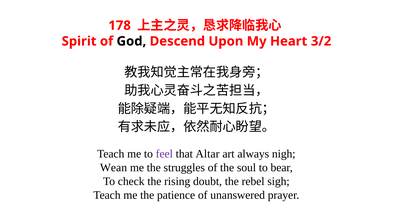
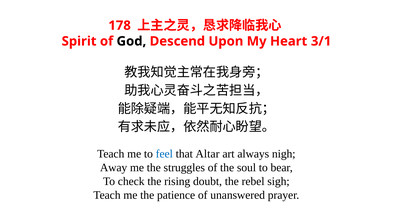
3/2: 3/2 -> 3/1
feel colour: purple -> blue
Wean: Wean -> Away
